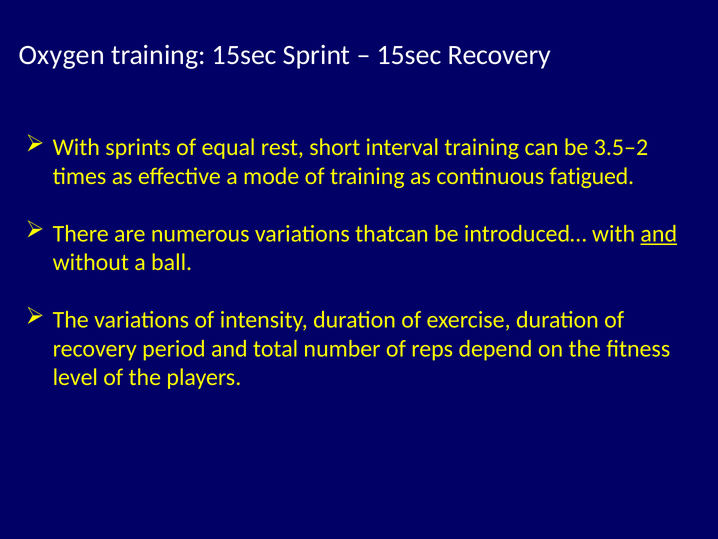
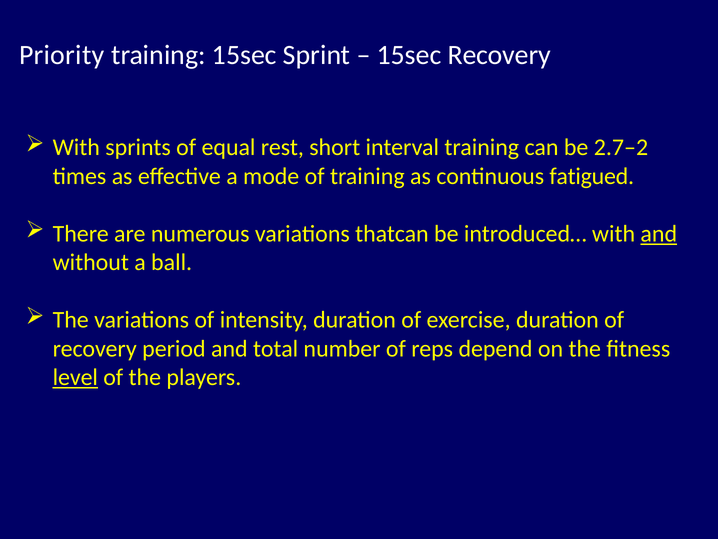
Oxygen: Oxygen -> Priority
3.5–2: 3.5–2 -> 2.7–2
level underline: none -> present
